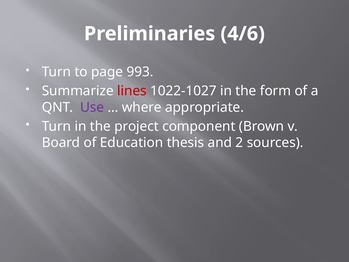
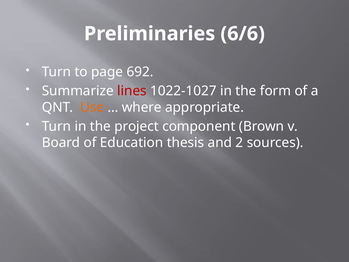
4/6: 4/6 -> 6/6
993: 993 -> 692
Use colour: purple -> orange
